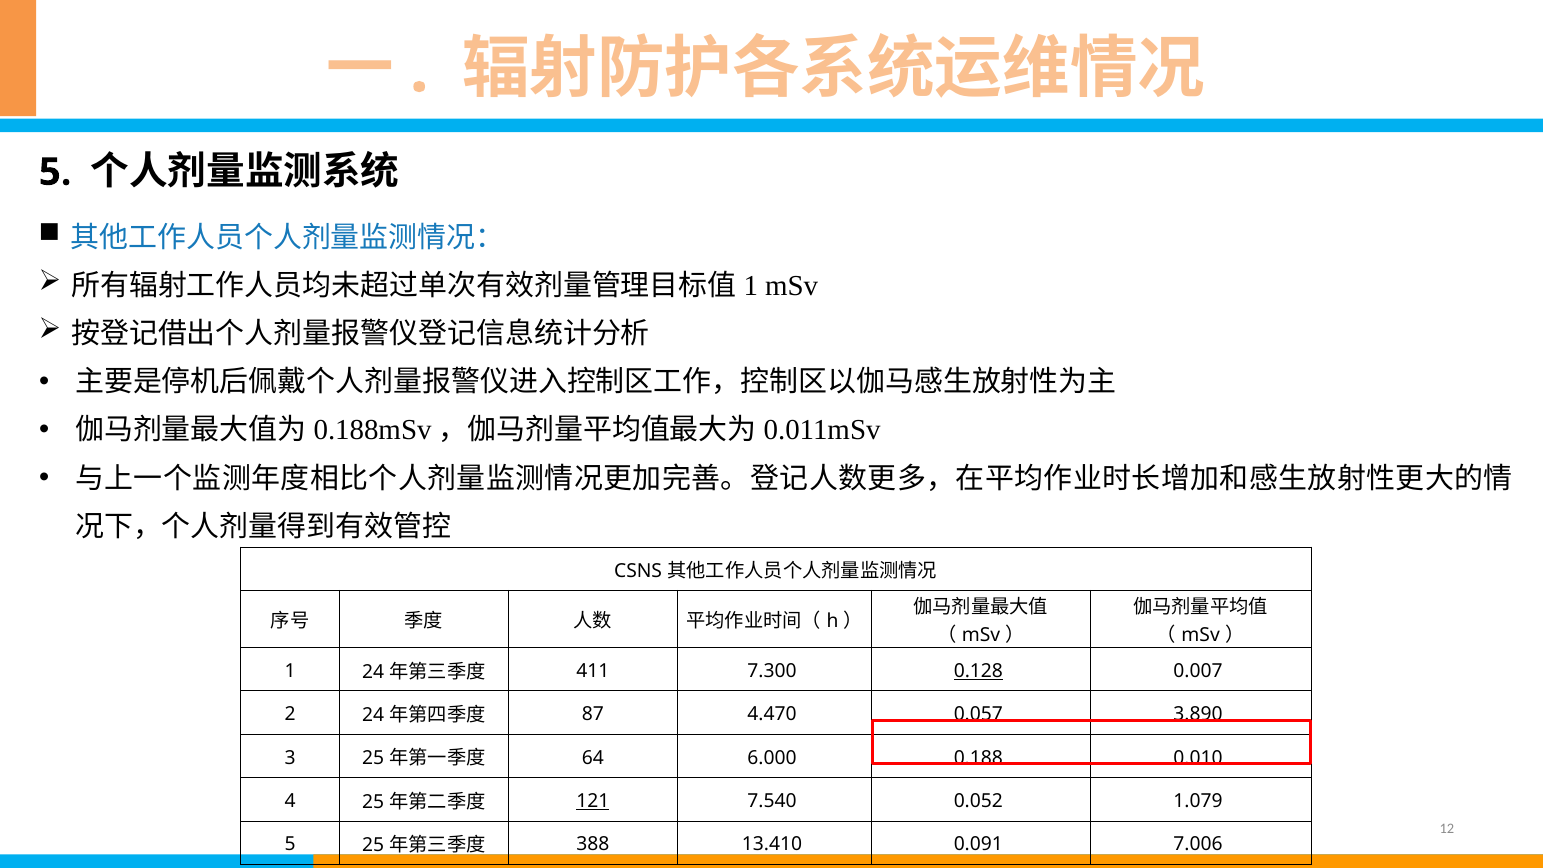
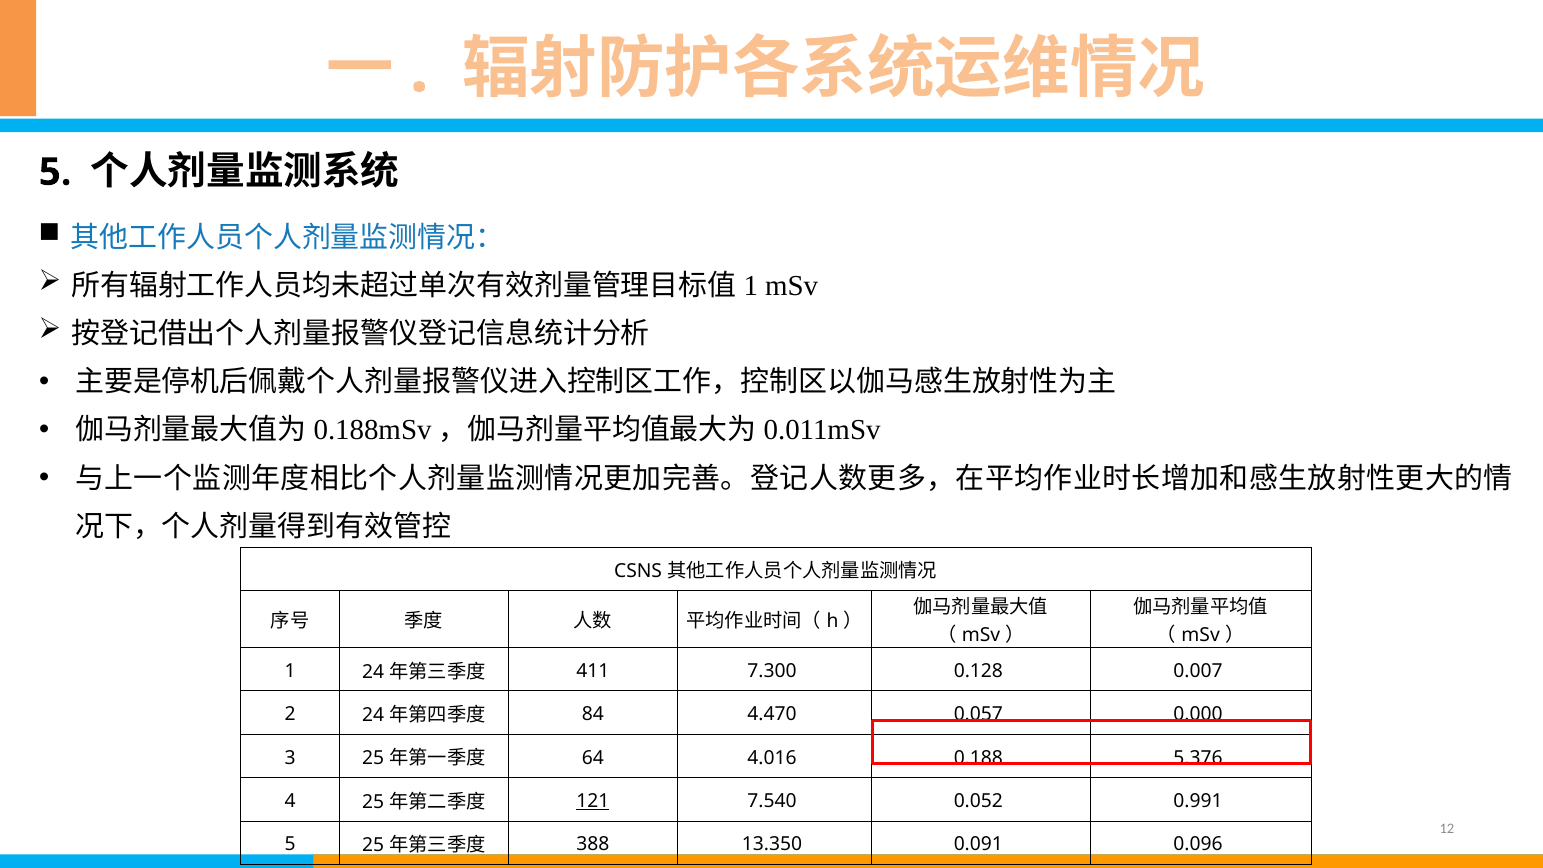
0.128 underline: present -> none
87: 87 -> 84
3.890: 3.890 -> 0.000
6.000: 6.000 -> 4.016
0.010: 0.010 -> 5.376
1.079: 1.079 -> 0.991
13.410: 13.410 -> 13.350
7.006: 7.006 -> 0.096
